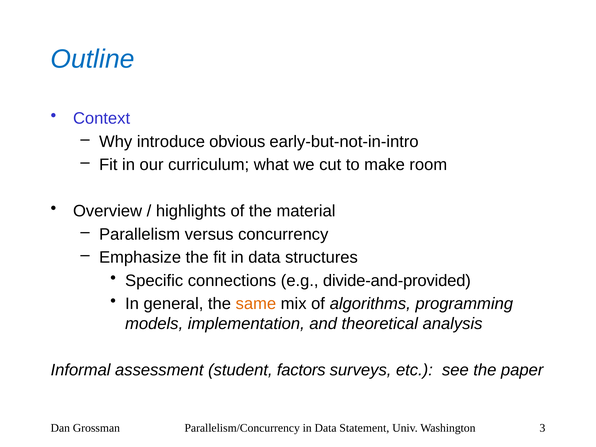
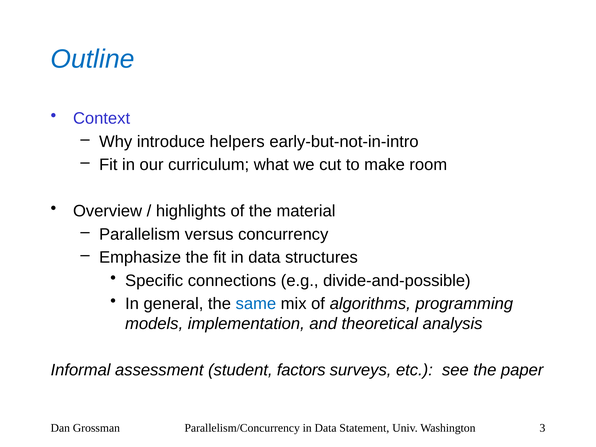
obvious: obvious -> helpers
divide-and-provided: divide-and-provided -> divide-and-possible
same colour: orange -> blue
